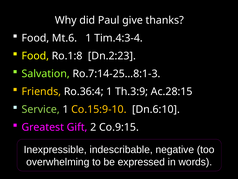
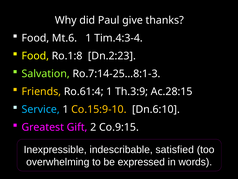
Ro.36:4: Ro.36:4 -> Ro.61:4
Service colour: light green -> light blue
negative: negative -> satisfied
